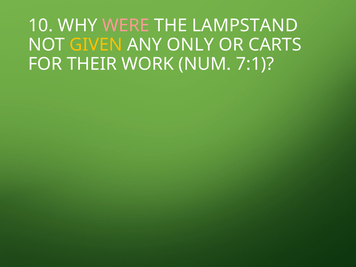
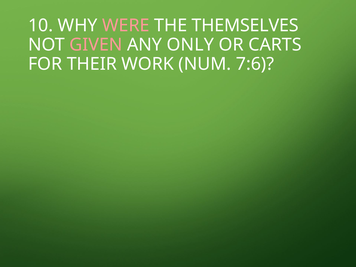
LAMPSTAND: LAMPSTAND -> THEMSELVES
GIVEN colour: yellow -> pink
7:1: 7:1 -> 7:6
